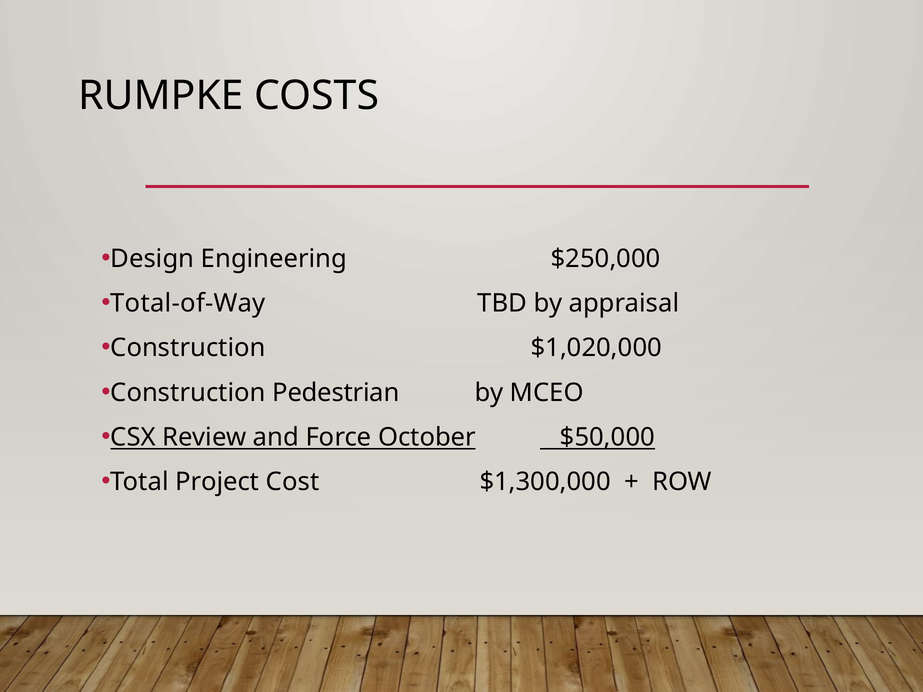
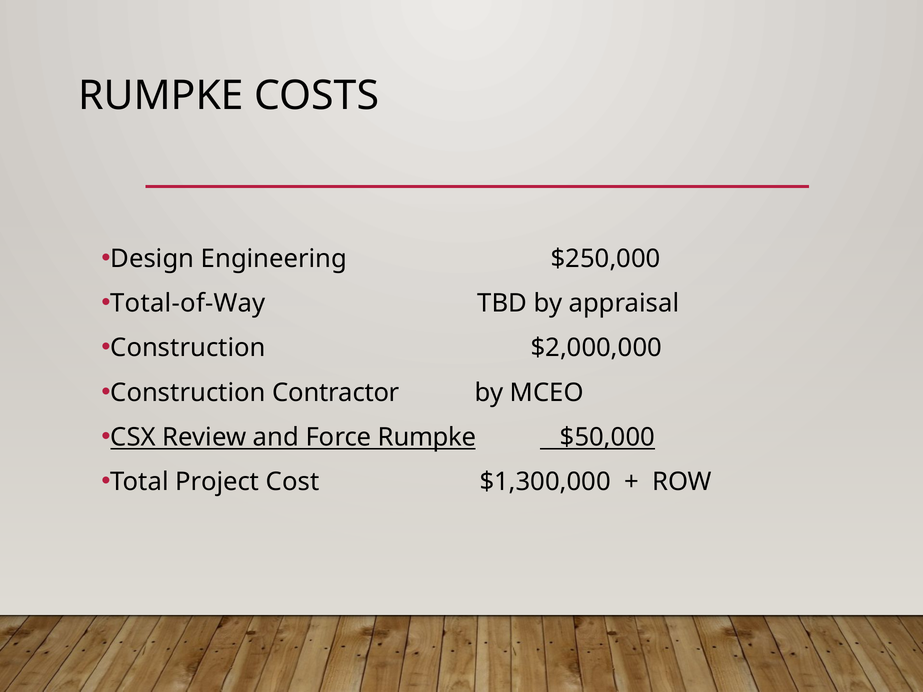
$1,020,000: $1,020,000 -> $2,000,000
Pedestrian: Pedestrian -> Contractor
Force October: October -> Rumpke
